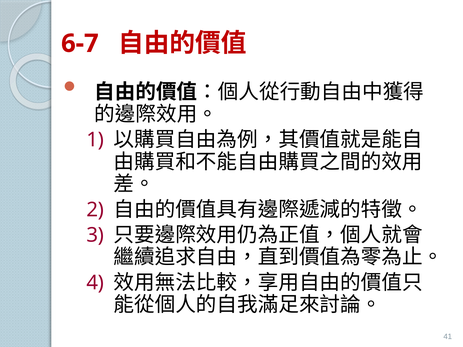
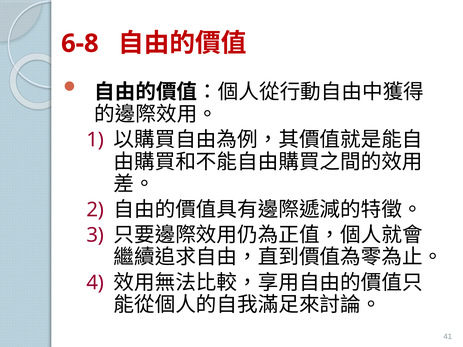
6-7: 6-7 -> 6-8
